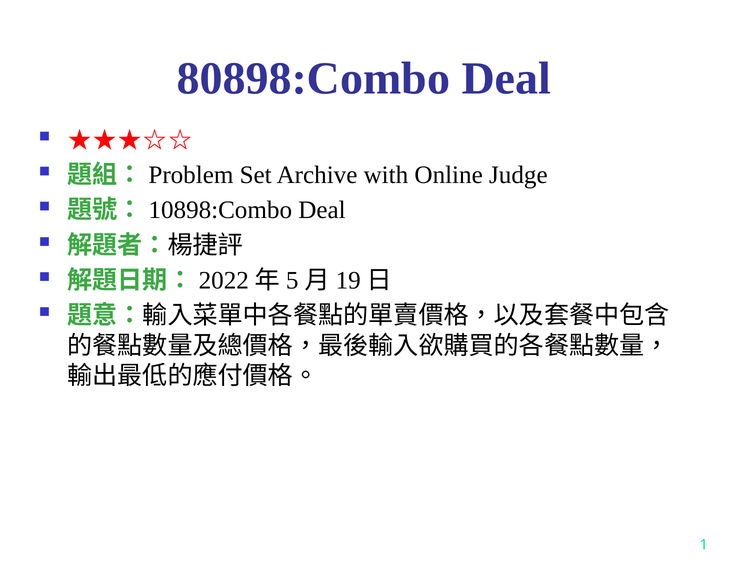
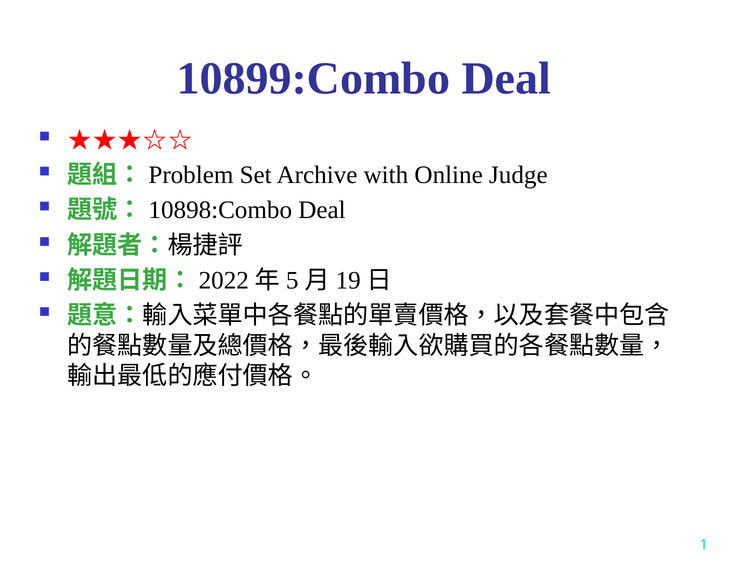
80898:Combo: 80898:Combo -> 10899:Combo
